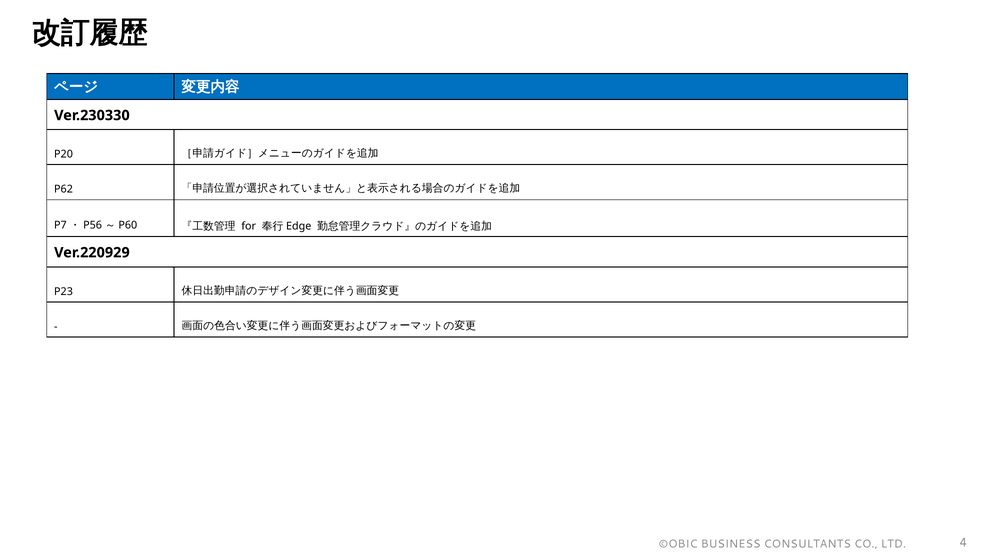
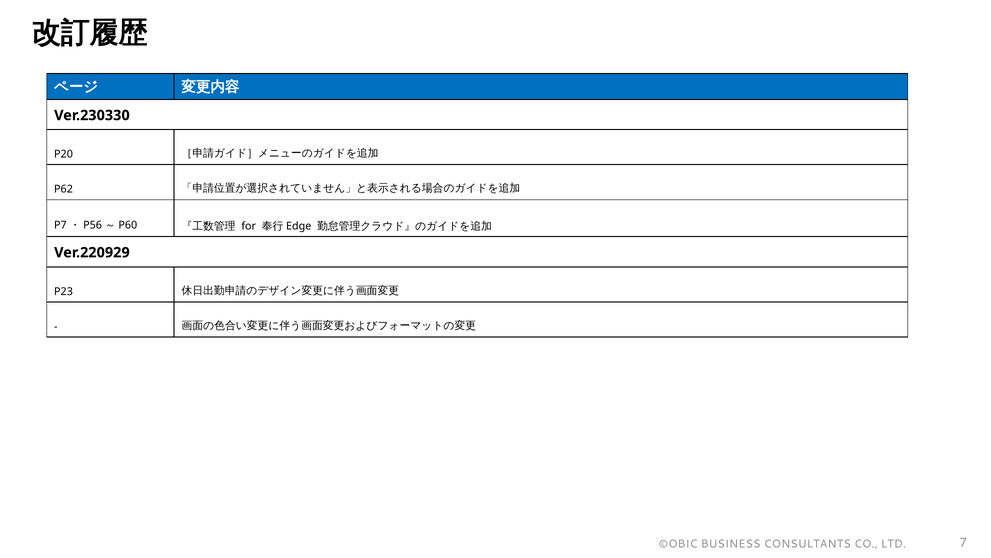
4: 4 -> 7
